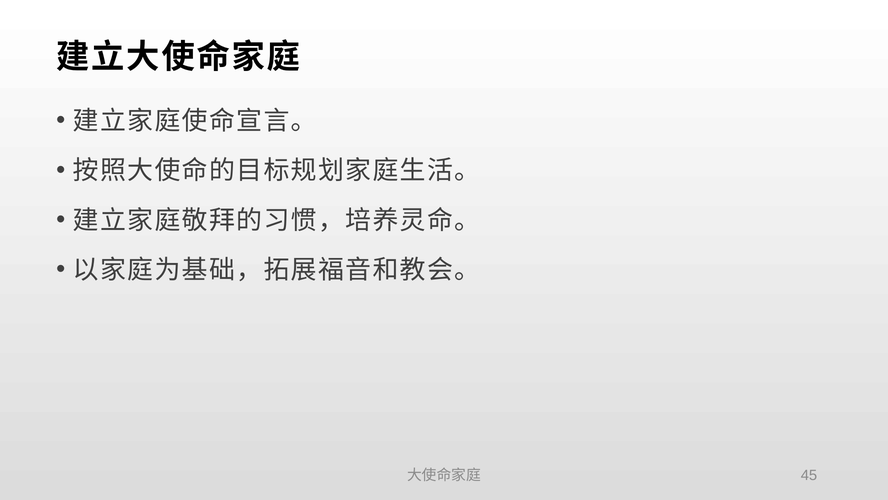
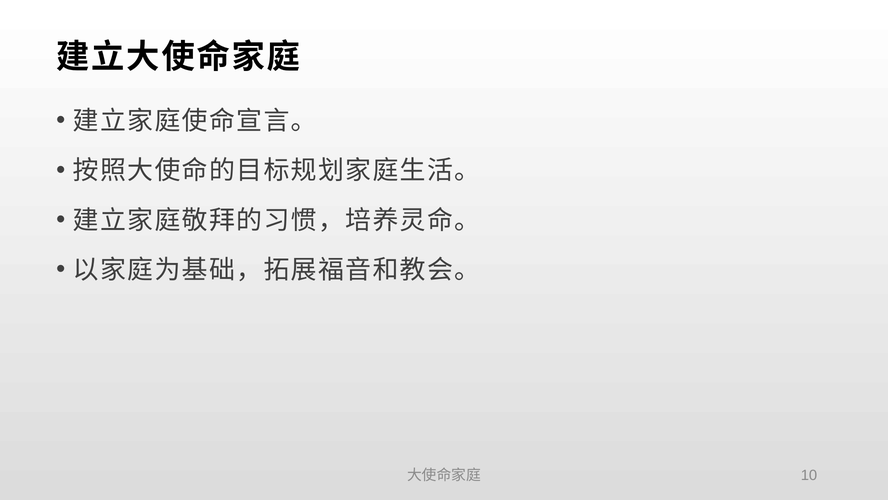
45: 45 -> 10
